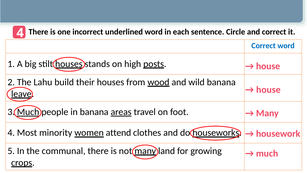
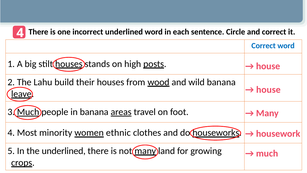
attend: attend -> ethnic
the communal: communal -> underlined
